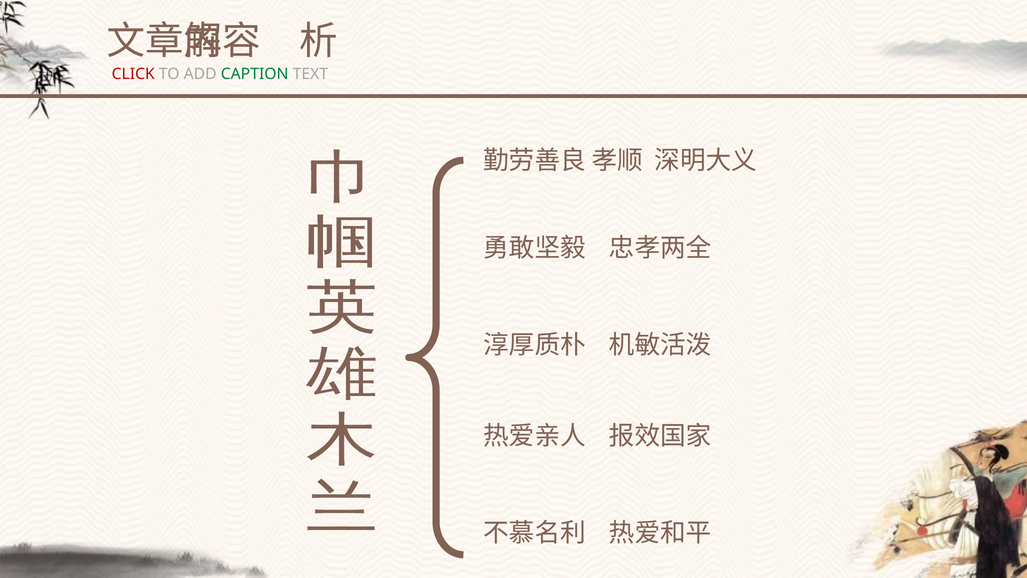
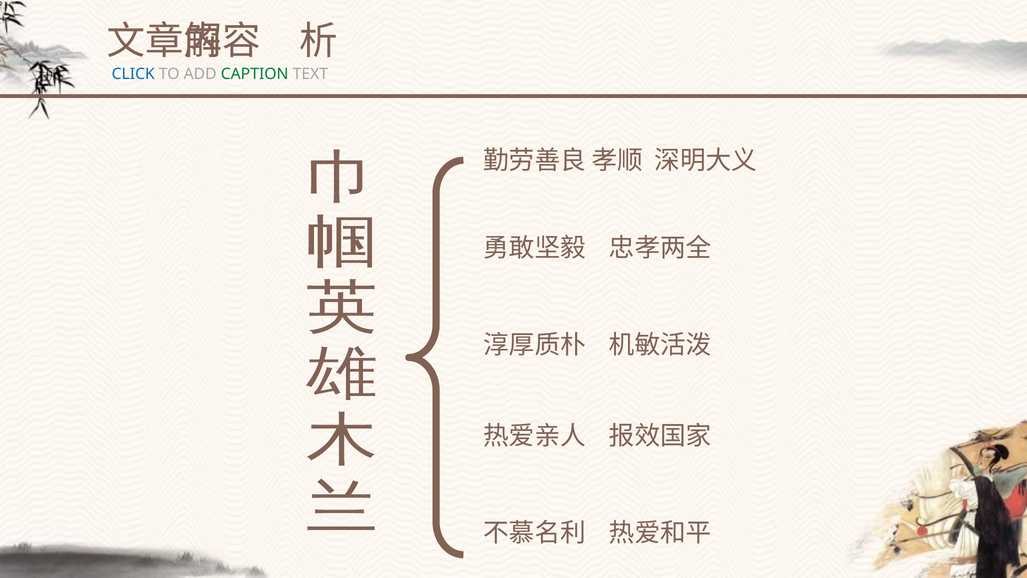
CLICK colour: red -> blue
